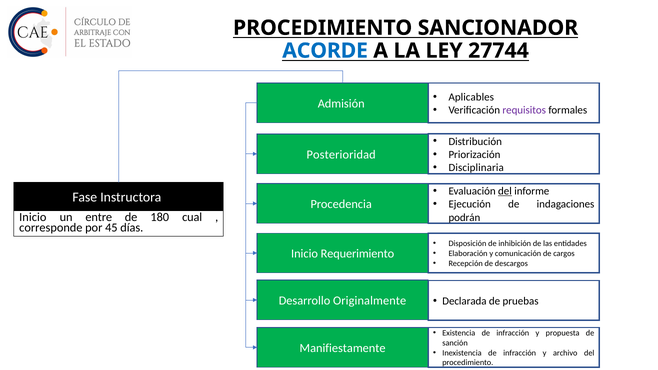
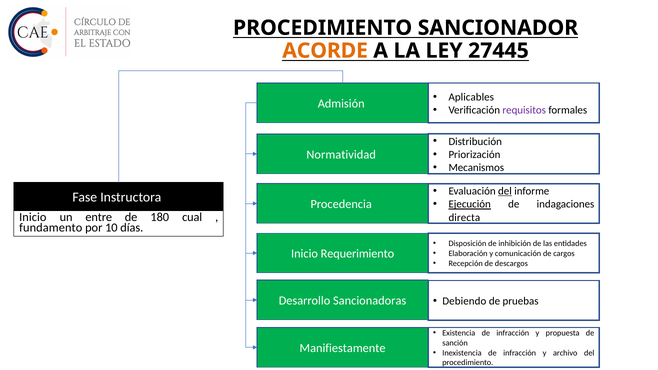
ACORDE colour: blue -> orange
27744: 27744 -> 27445
Posterioridad: Posterioridad -> Normatividad
Disciplinaria: Disciplinaria -> Mecanismos
Ejecución underline: none -> present
podrán: podrán -> directa
corresponde: corresponde -> fundamento
45: 45 -> 10
Originalmente: Originalmente -> Sancionadoras
Declarada: Declarada -> Debiendo
